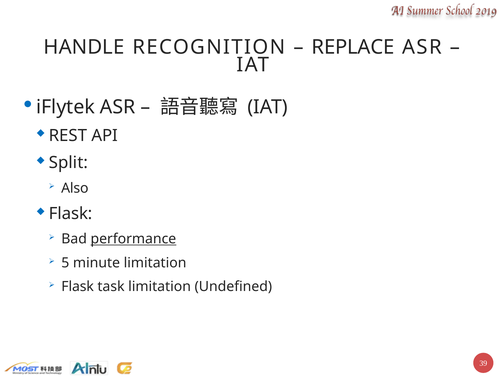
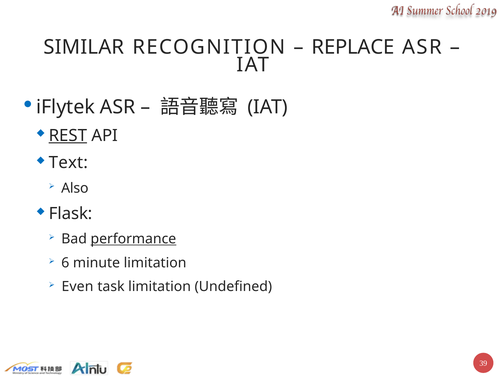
HANDLE: HANDLE -> SIMILAR
REST underline: none -> present
Split: Split -> Text
5: 5 -> 6
Flask at (78, 287): Flask -> Even
